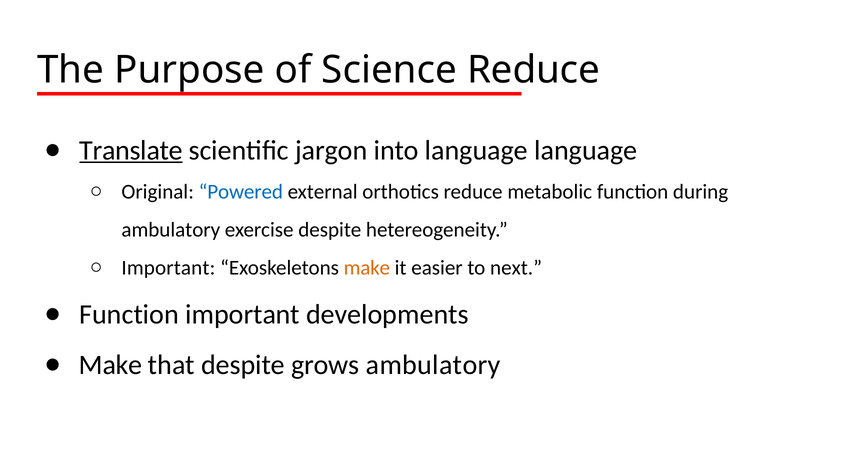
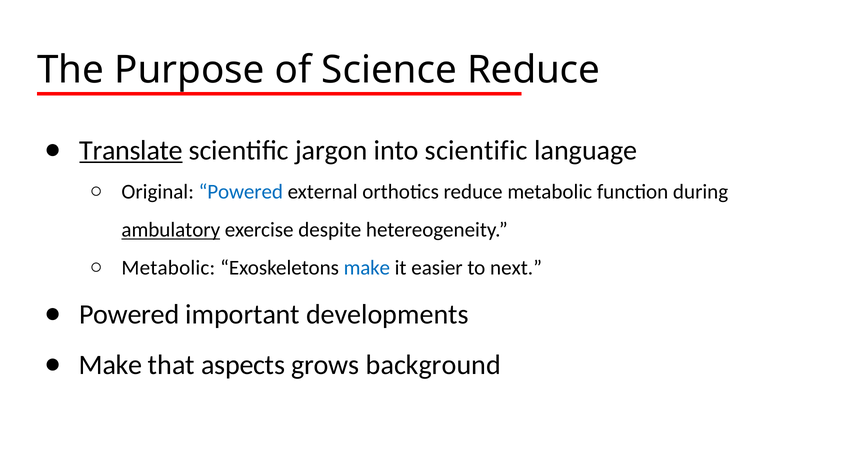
into language: language -> scientific
ambulatory at (171, 230) underline: none -> present
Important at (168, 268): Important -> Metabolic
make at (367, 268) colour: orange -> blue
Function at (129, 315): Function -> Powered
that despite: despite -> aspects
grows ambulatory: ambulatory -> background
